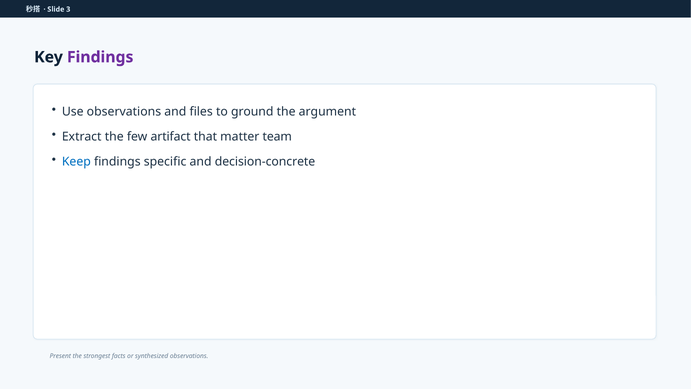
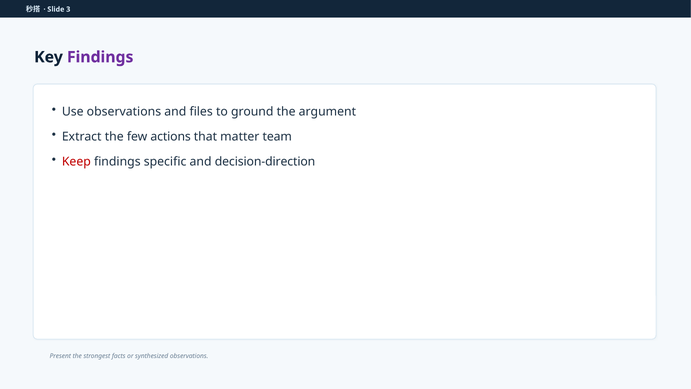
artifact: artifact -> actions
Keep colour: blue -> red
decision-concrete: decision-concrete -> decision-direction
